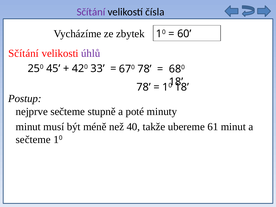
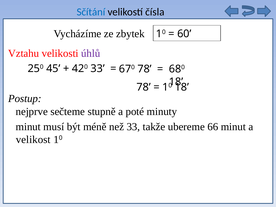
Sčítání at (91, 12) colour: purple -> blue
Sčítání at (24, 53): Sčítání -> Vztahu
než 40: 40 -> 33
61: 61 -> 66
sečteme at (33, 140): sečteme -> velikost
